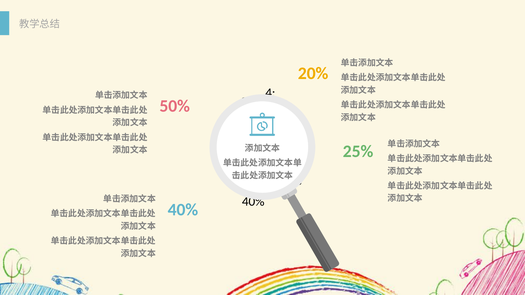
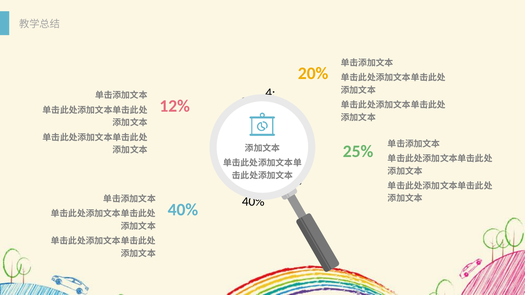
50%: 50% -> 12%
